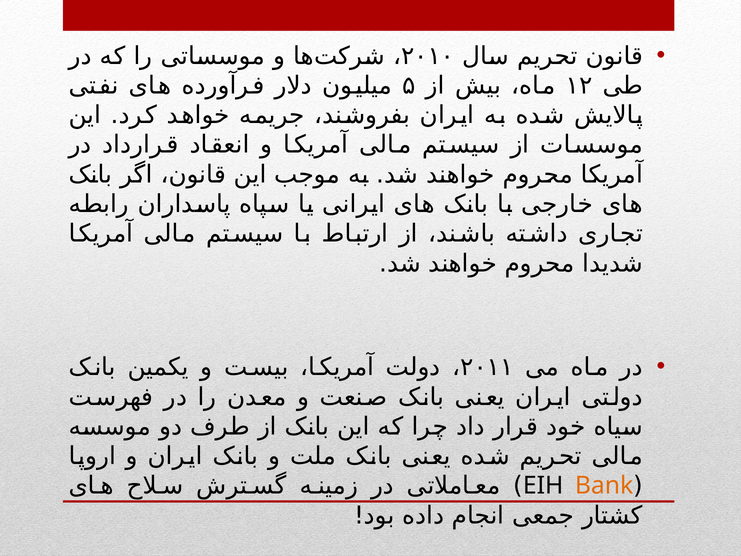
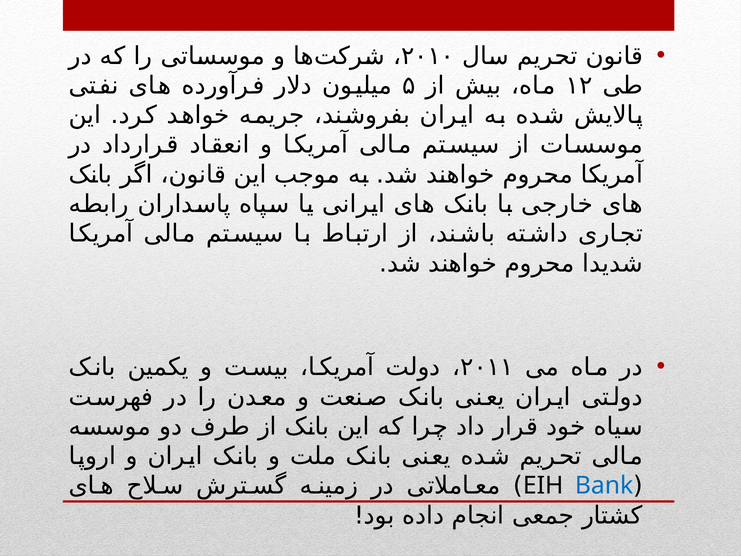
Bank colour: orange -> blue
